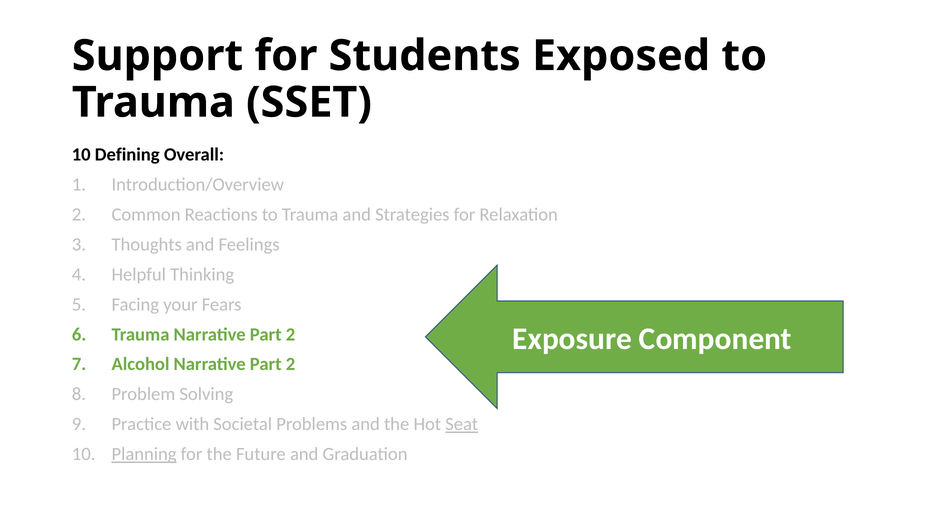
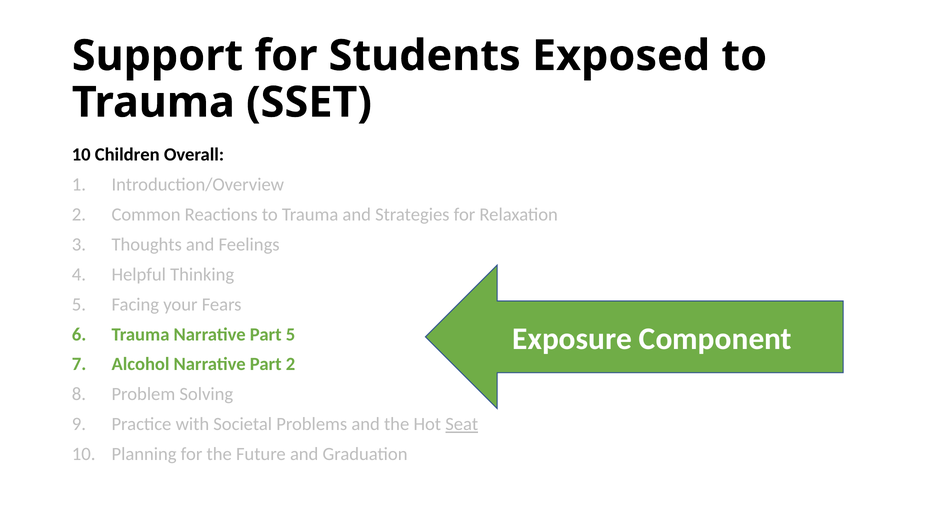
Defining: Defining -> Children
Trauma Narrative Part 2: 2 -> 5
Planning underline: present -> none
